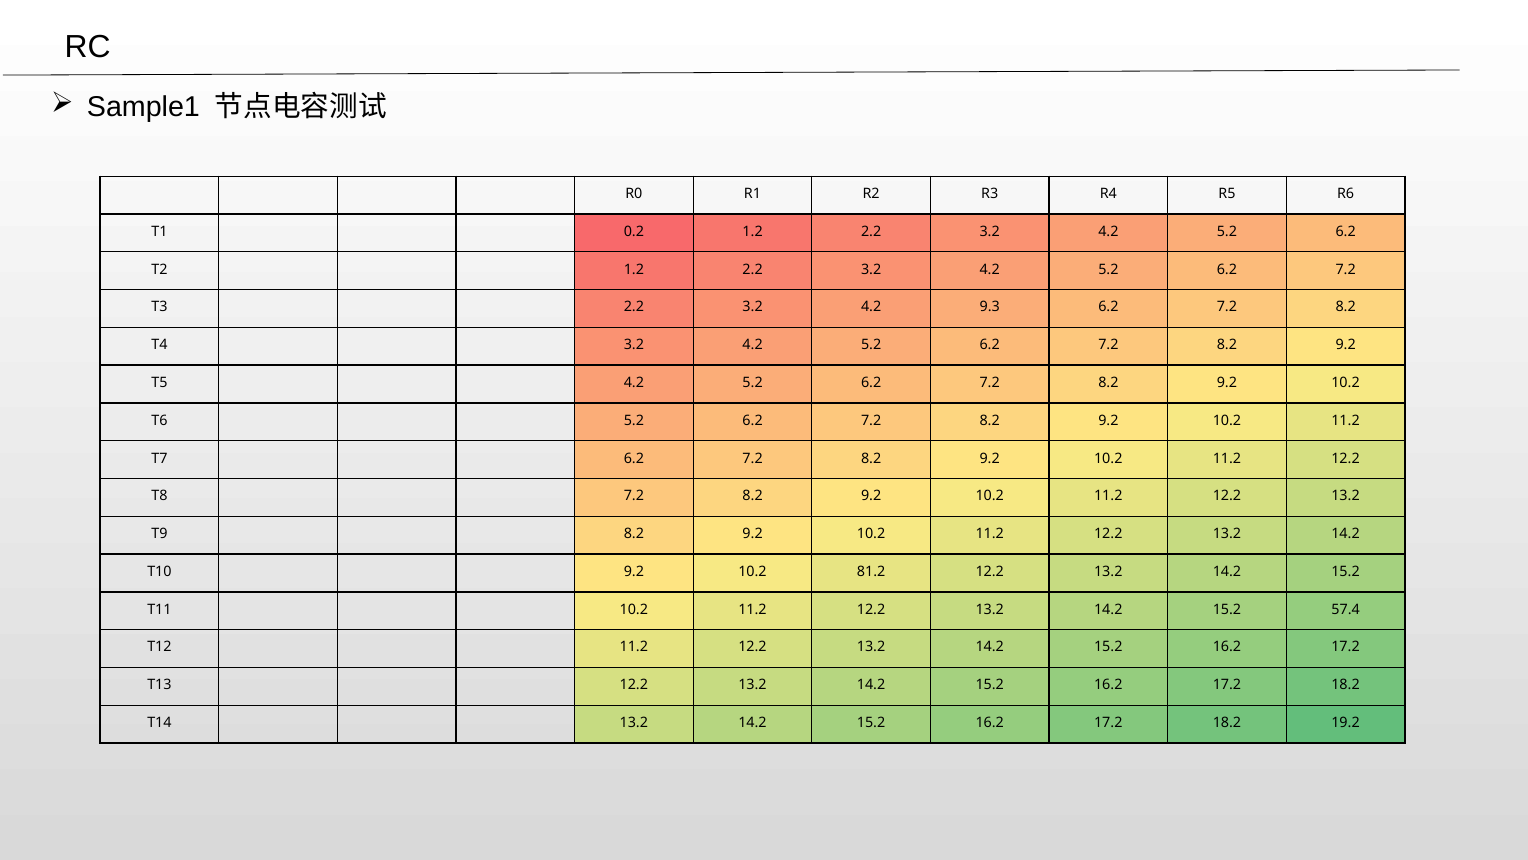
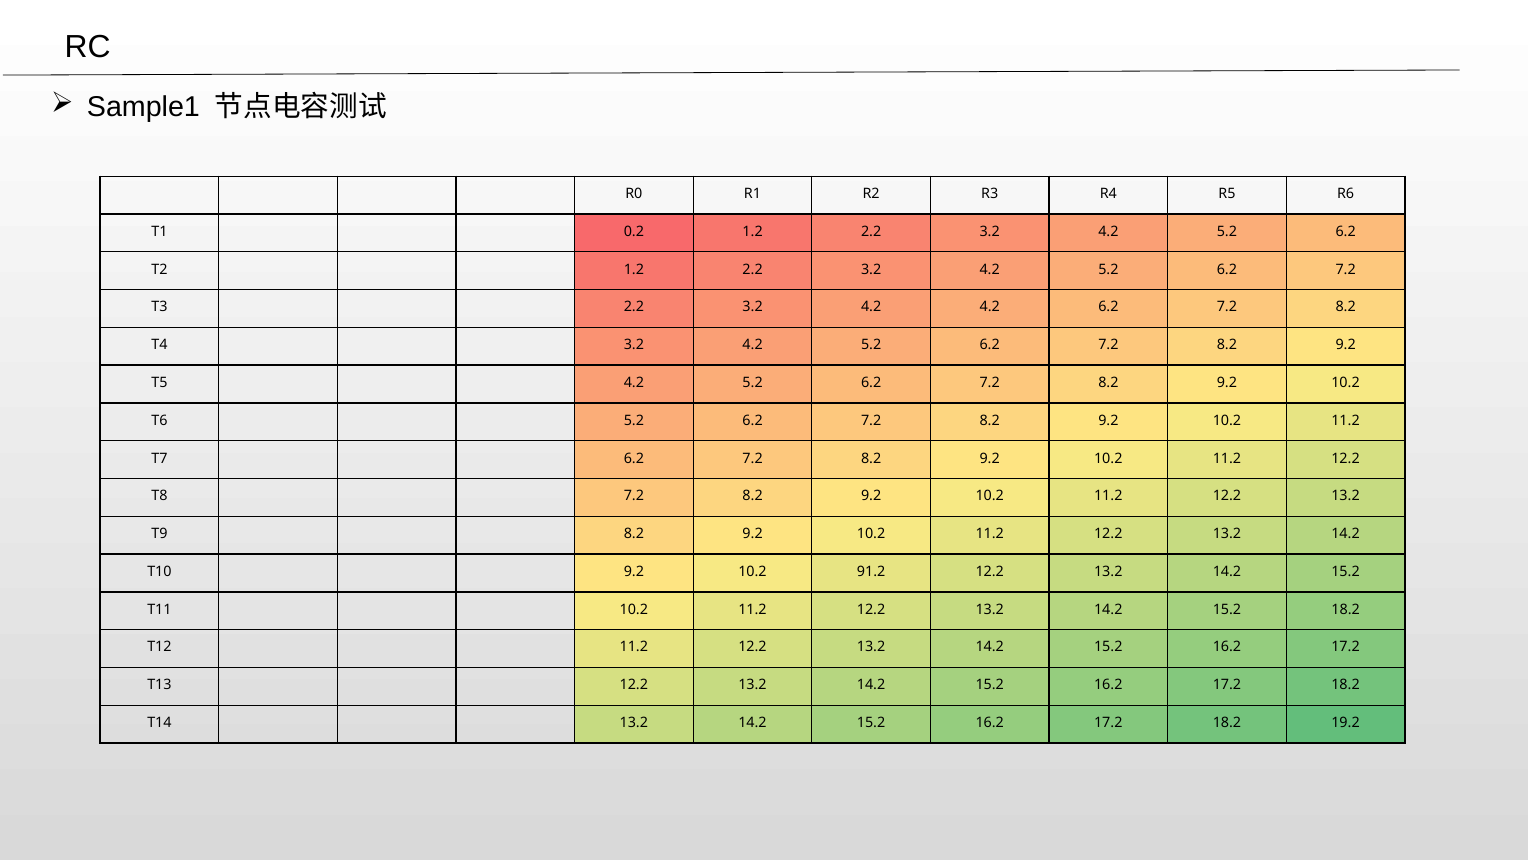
4.2 9.3: 9.3 -> 4.2
81.2: 81.2 -> 91.2
15.2 57.4: 57.4 -> 18.2
